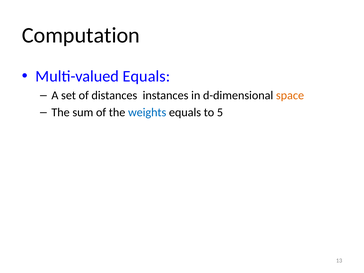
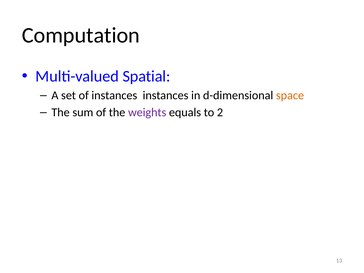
Multi-valued Equals: Equals -> Spatial
of distances: distances -> instances
weights colour: blue -> purple
5: 5 -> 2
